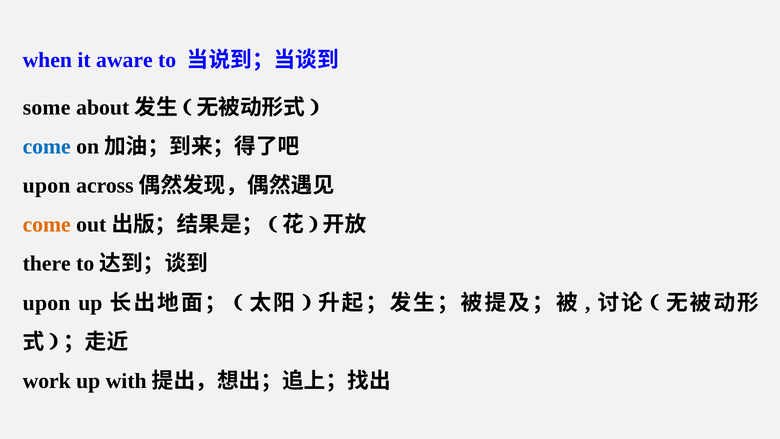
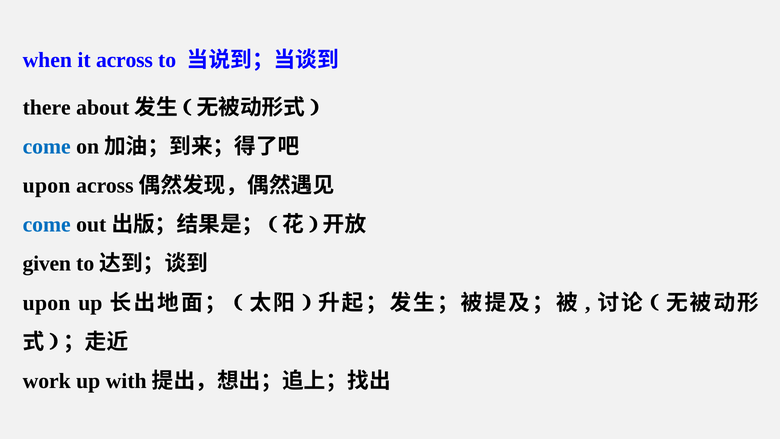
aware: aware -> across
some: some -> there
come at (47, 225) colour: orange -> blue
there: there -> given
